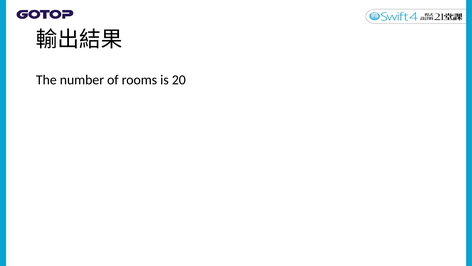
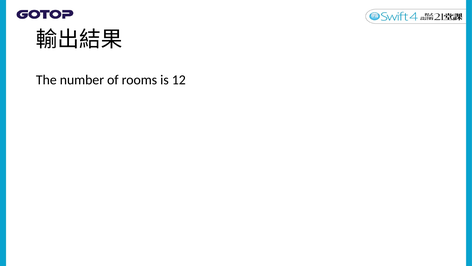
20: 20 -> 12
